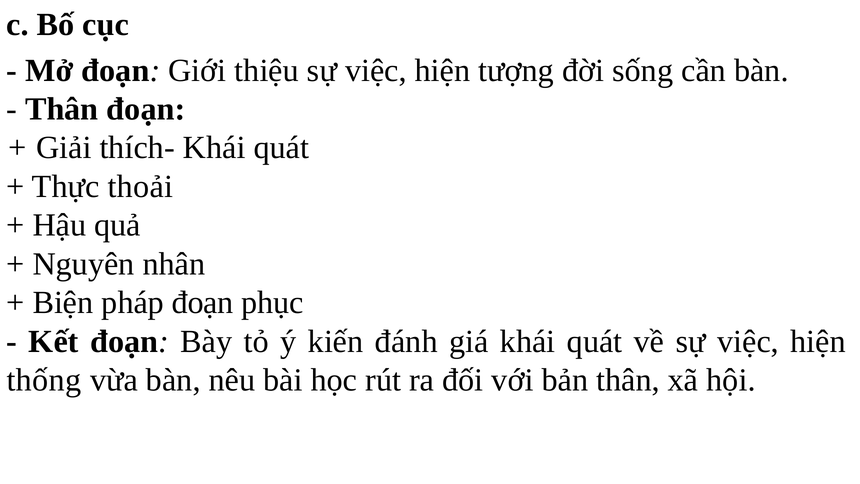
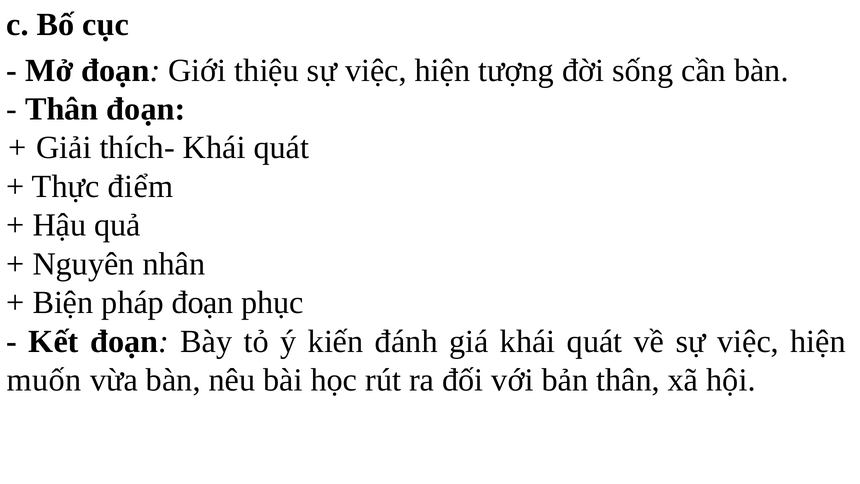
thoải: thoải -> điểm
thống: thống -> muốn
